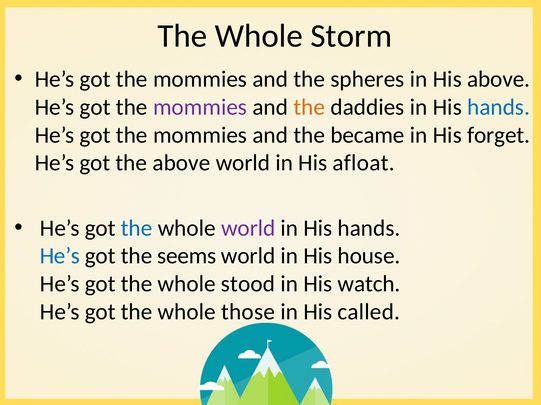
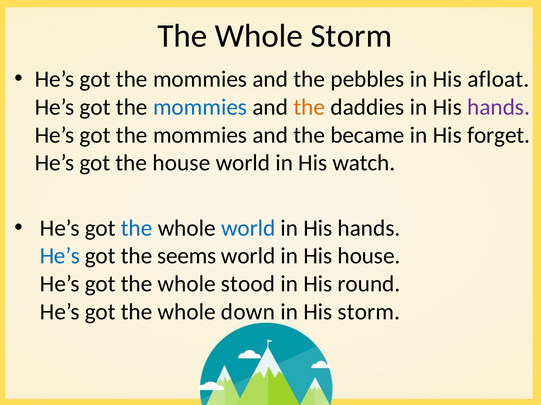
spheres: spheres -> pebbles
His above: above -> afloat
mommies at (200, 107) colour: purple -> blue
hands at (499, 107) colour: blue -> purple
the above: above -> house
afloat: afloat -> watch
world at (248, 228) colour: purple -> blue
watch: watch -> round
those: those -> down
His called: called -> storm
